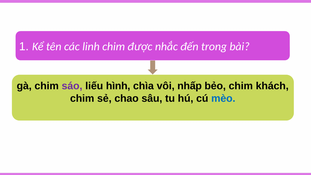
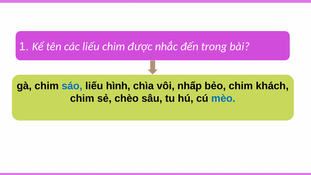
các linh: linh -> liếu
sáo colour: purple -> blue
chao: chao -> chèo
